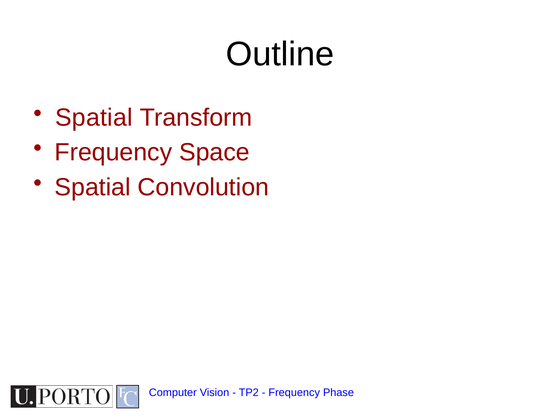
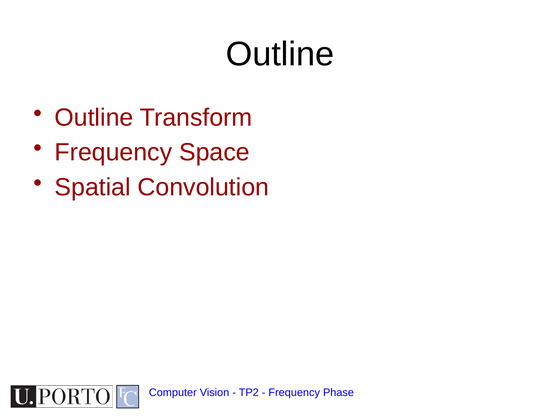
Spatial at (94, 117): Spatial -> Outline
